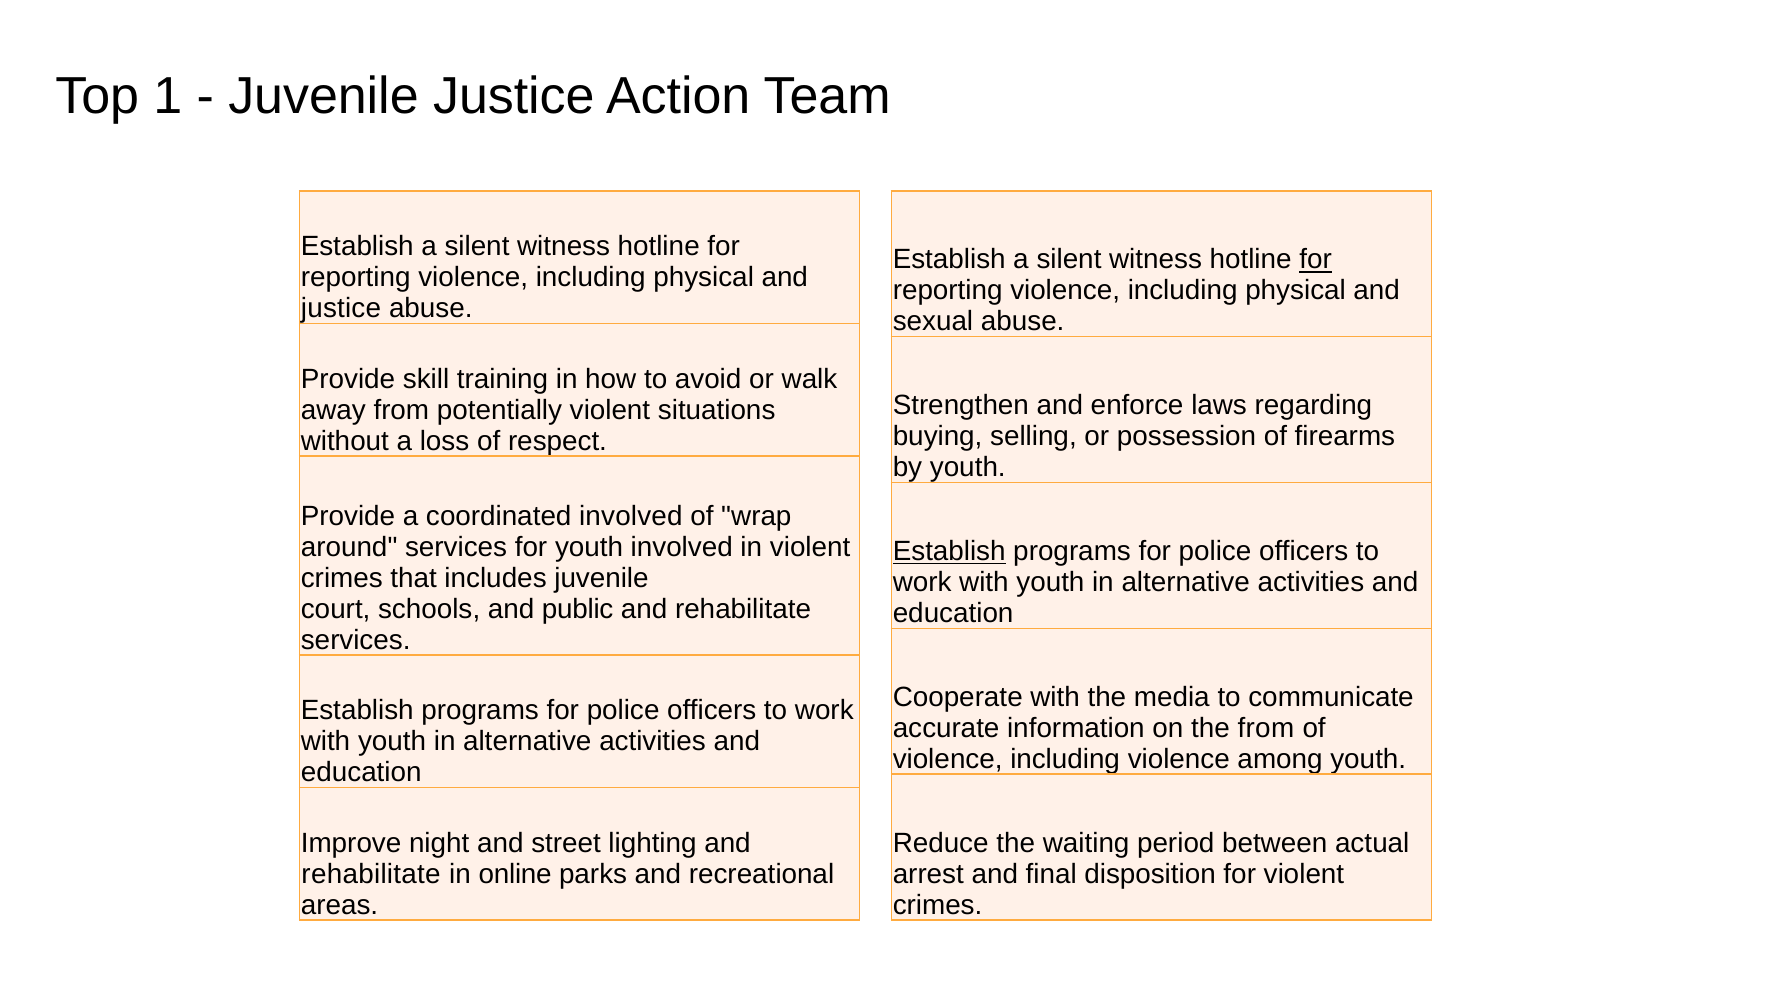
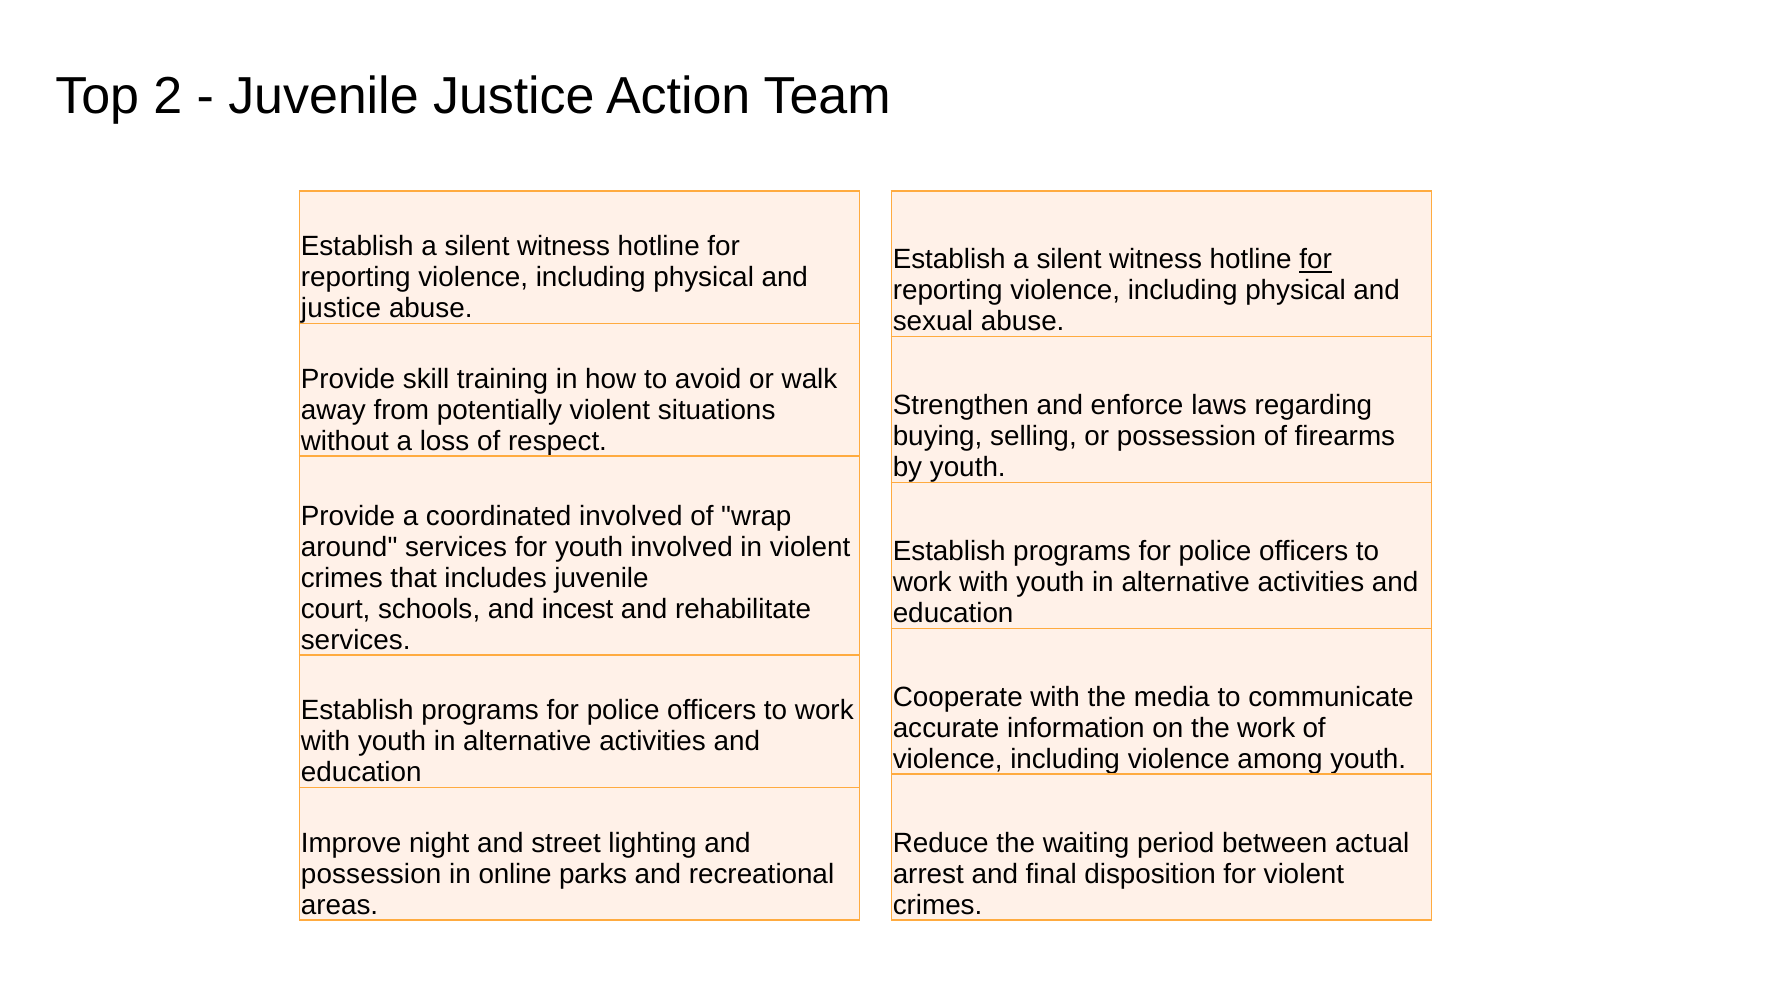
1: 1 -> 2
Establish at (949, 551) underline: present -> none
public: public -> incest
the from: from -> work
rehabilitate at (371, 874): rehabilitate -> possession
